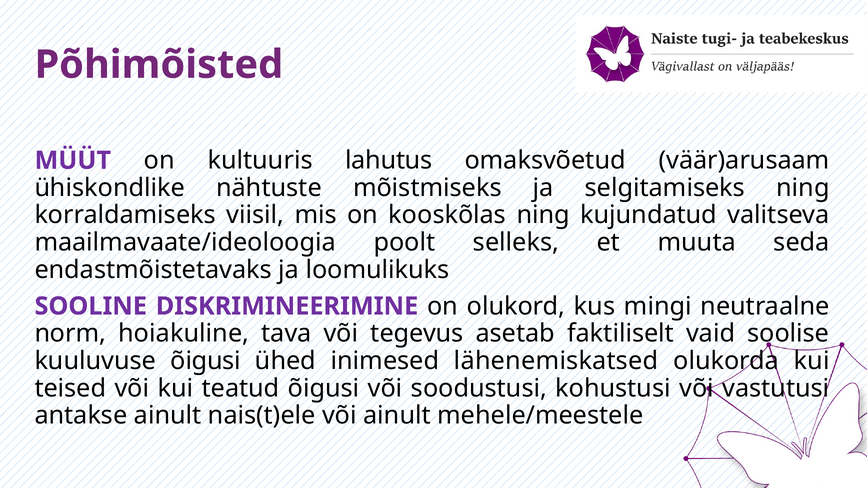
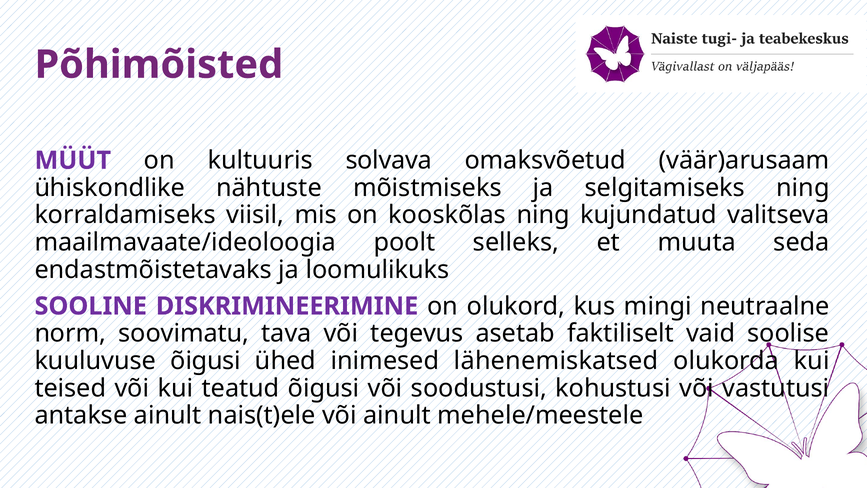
lahutus: lahutus -> solvava
hoiakuline: hoiakuline -> soovimatu
